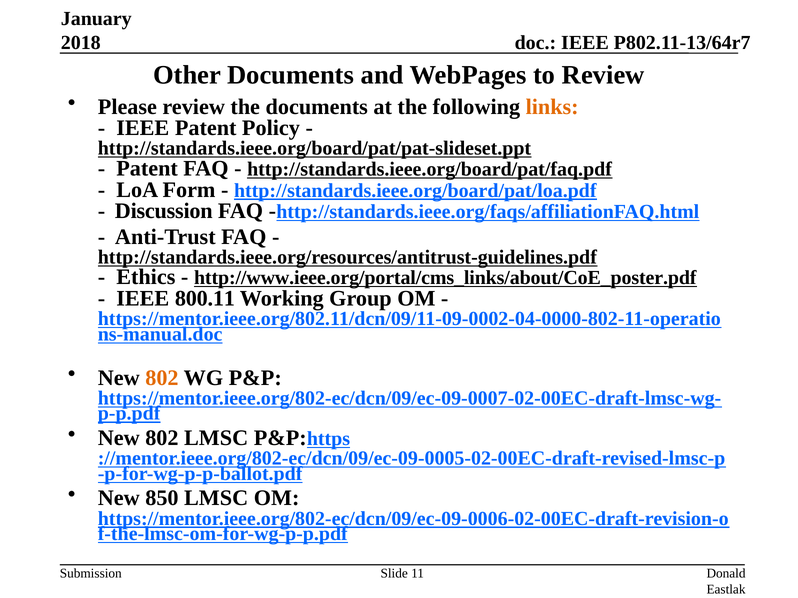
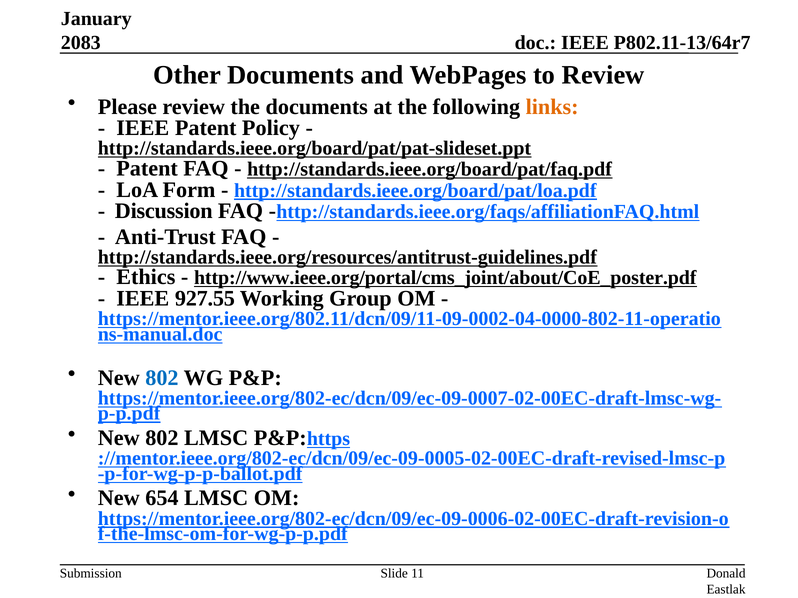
2018: 2018 -> 2083
http://www.ieee.org/portal/cms_links/about/CoE_poster.pdf: http://www.ieee.org/portal/cms_links/about/CoE_poster.pdf -> http://www.ieee.org/portal/cms_joint/about/CoE_poster.pdf
800.11: 800.11 -> 927.55
802 at (162, 378) colour: orange -> blue
850: 850 -> 654
